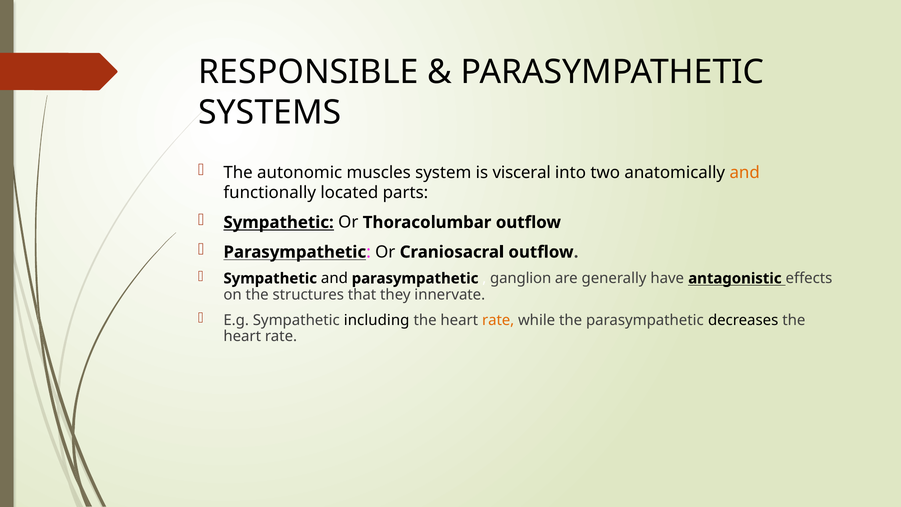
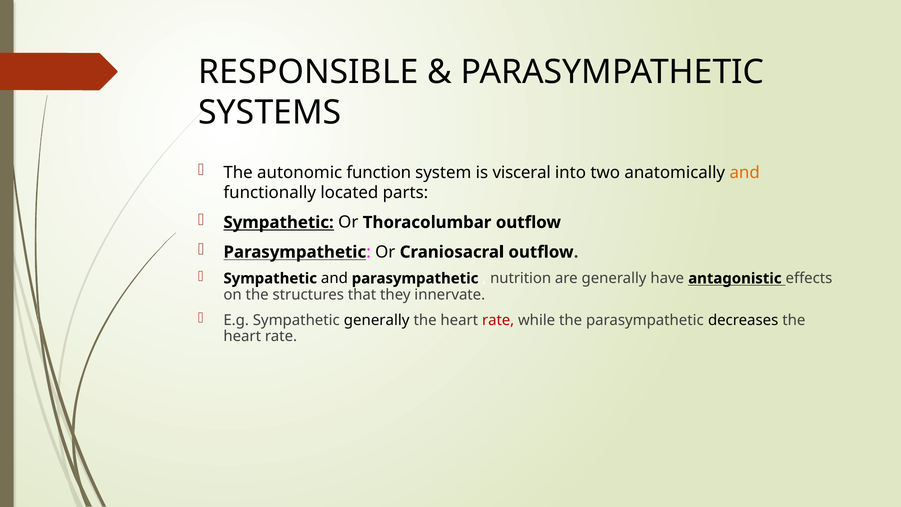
muscles: muscles -> function
ganglion: ganglion -> nutrition
Sympathetic including: including -> generally
rate at (498, 320) colour: orange -> red
